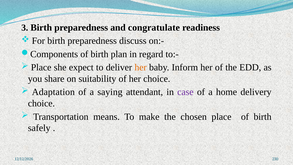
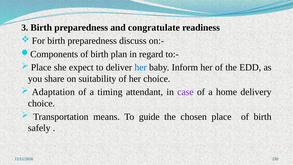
her at (141, 67) colour: orange -> blue
saying: saying -> timing
make: make -> guide
